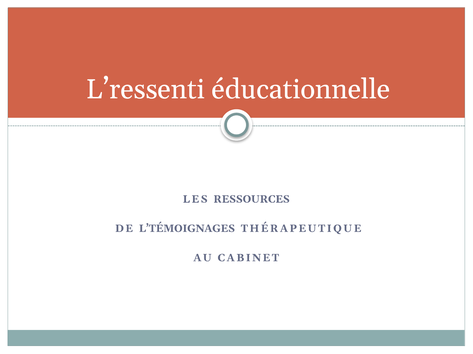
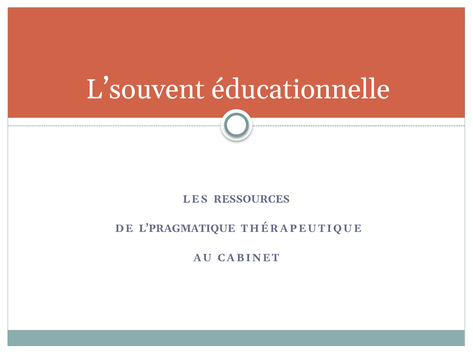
L’ressenti: L’ressenti -> L’souvent
L’TÉMOIGNAGES: L’TÉMOIGNAGES -> L’PRAGMATIQUE
